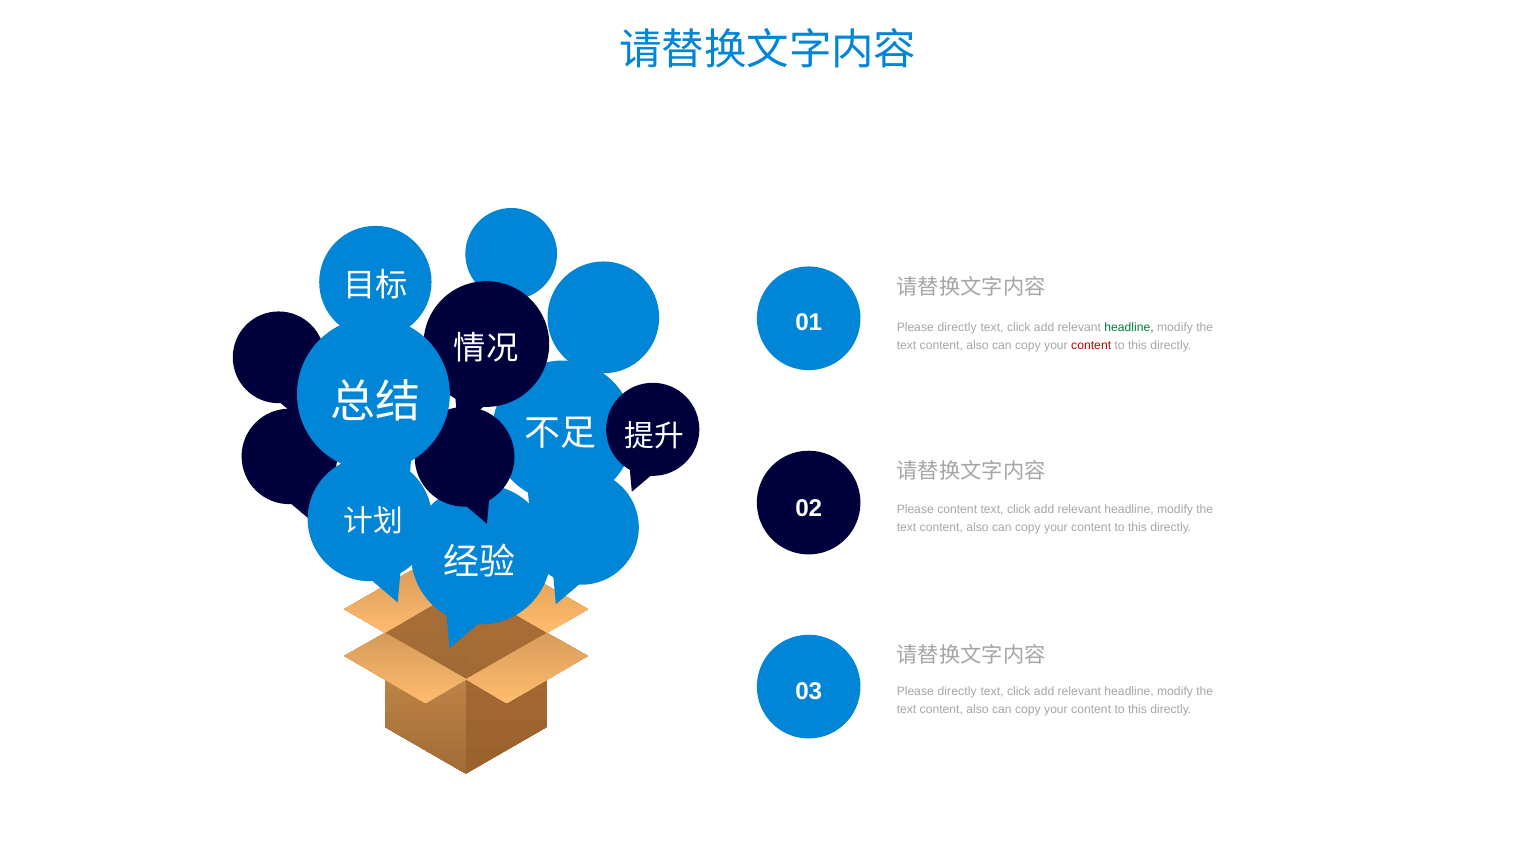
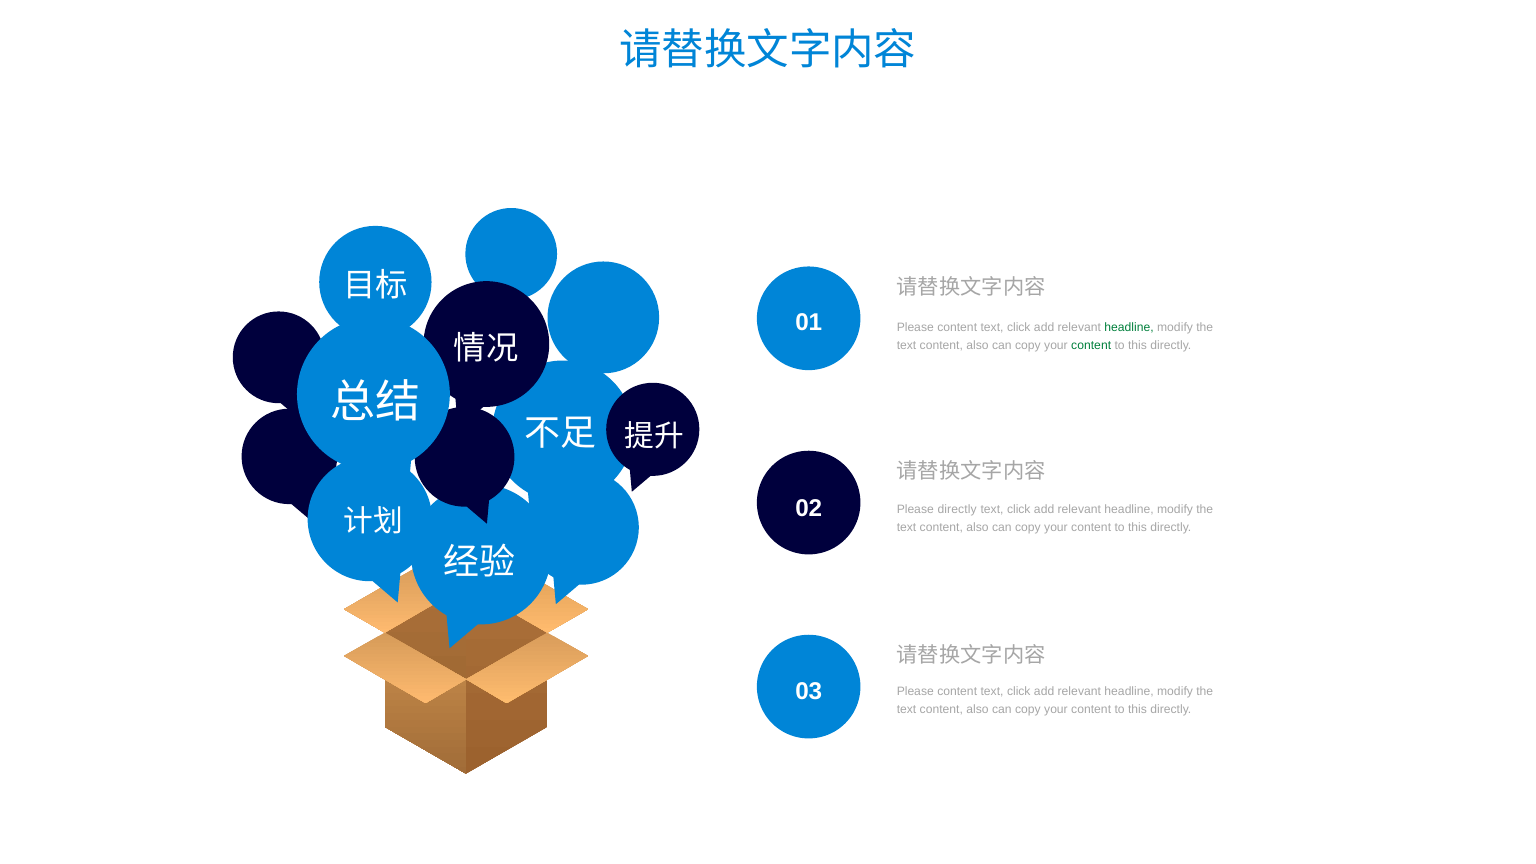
directly at (957, 328): directly -> content
content at (1091, 345) colour: red -> green
Please content: content -> directly
directly at (957, 692): directly -> content
